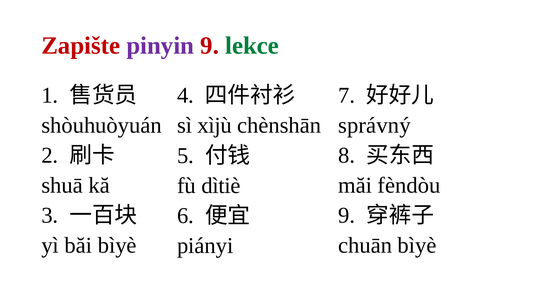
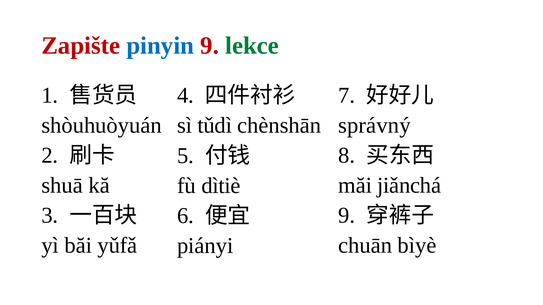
pinyin colour: purple -> blue
xìjù: xìjù -> tǔdì
fèndòu: fèndòu -> jiǎnchá
băi bìyè: bìyè -> yǔfǎ
